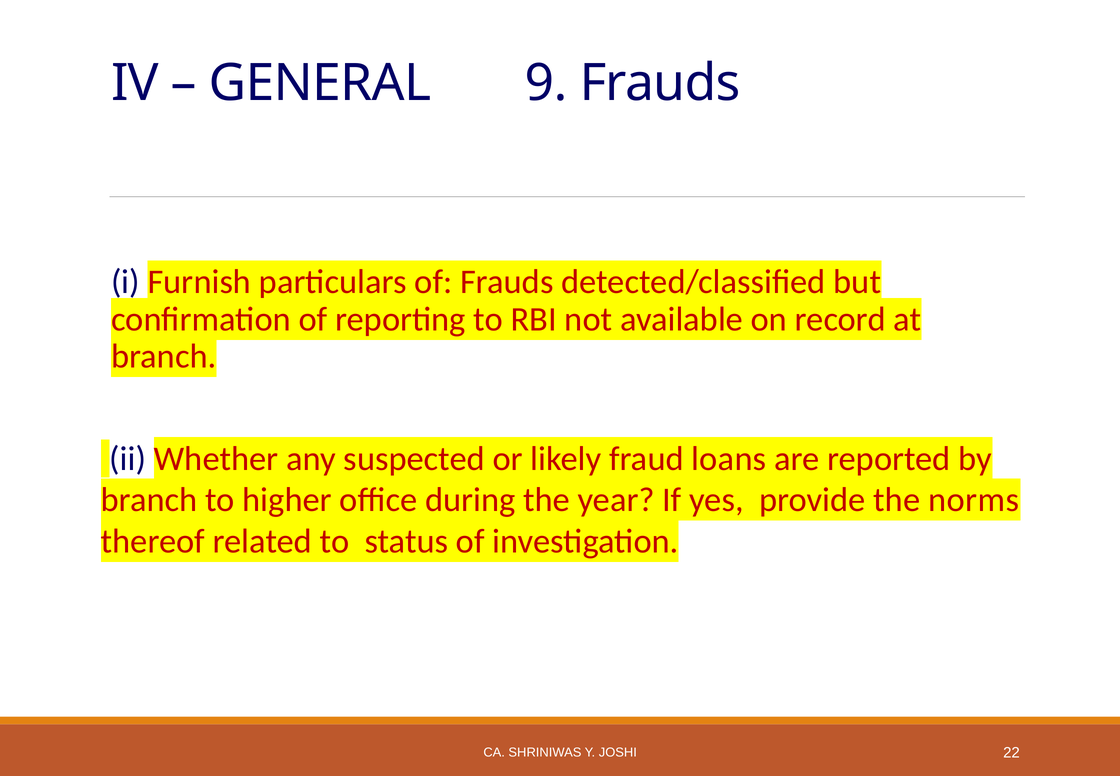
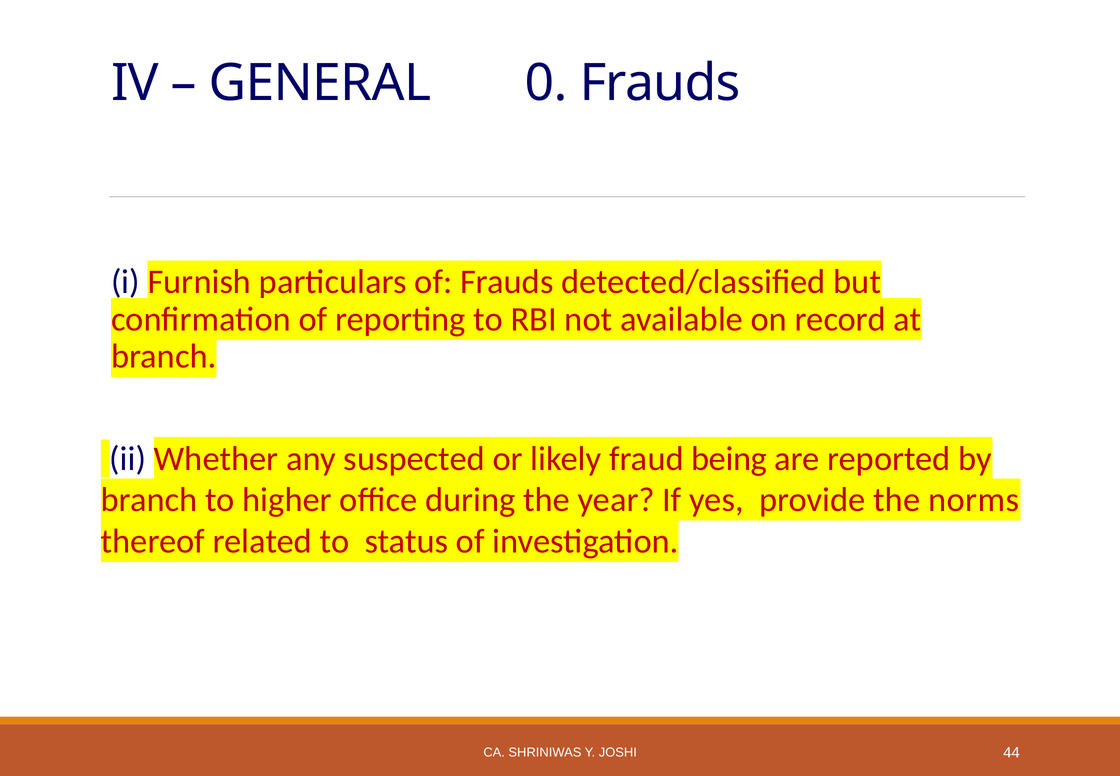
9: 9 -> 0
loans: loans -> being
22: 22 -> 44
